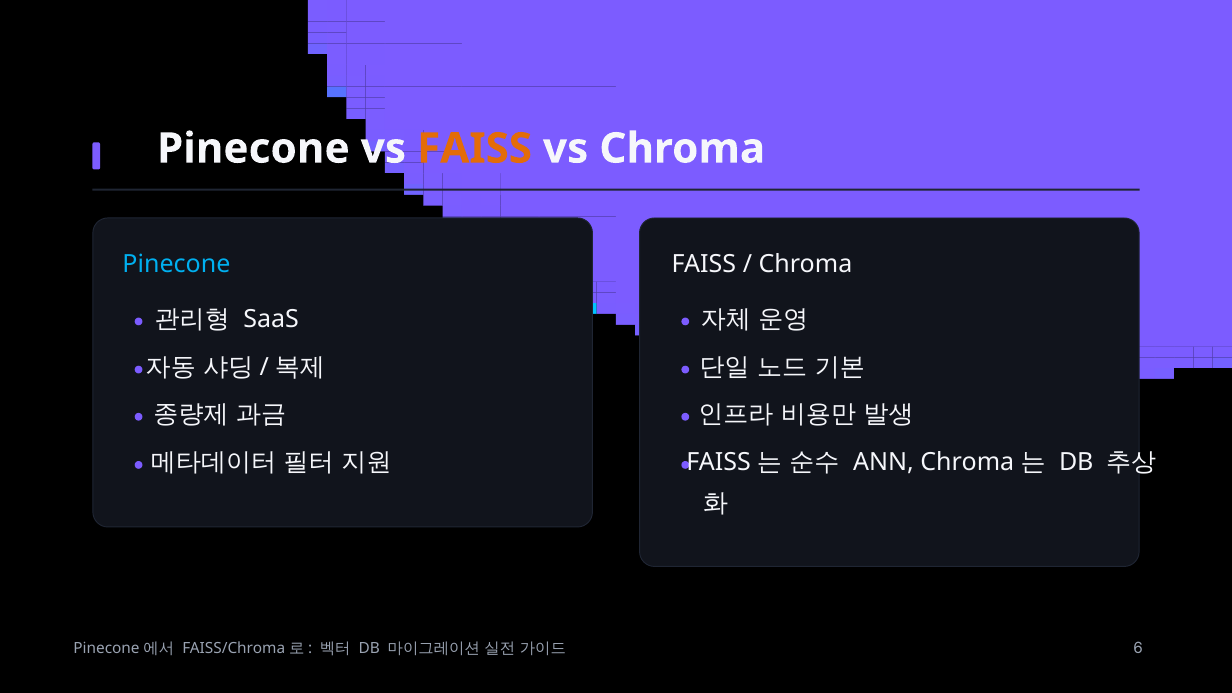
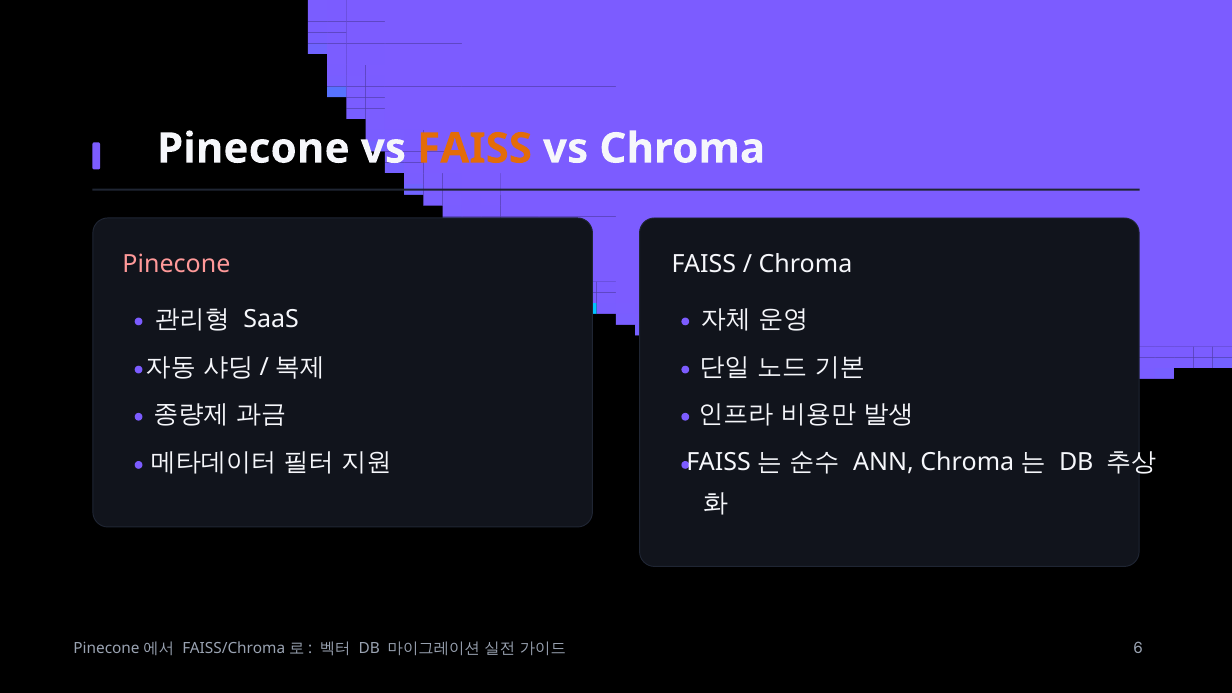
Pinecone at (176, 264) colour: light blue -> pink
